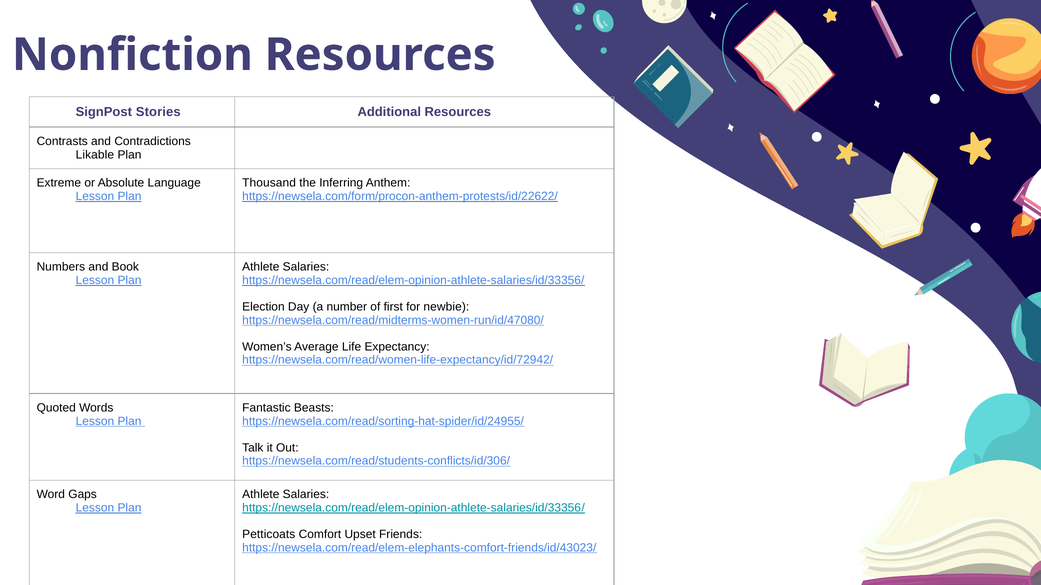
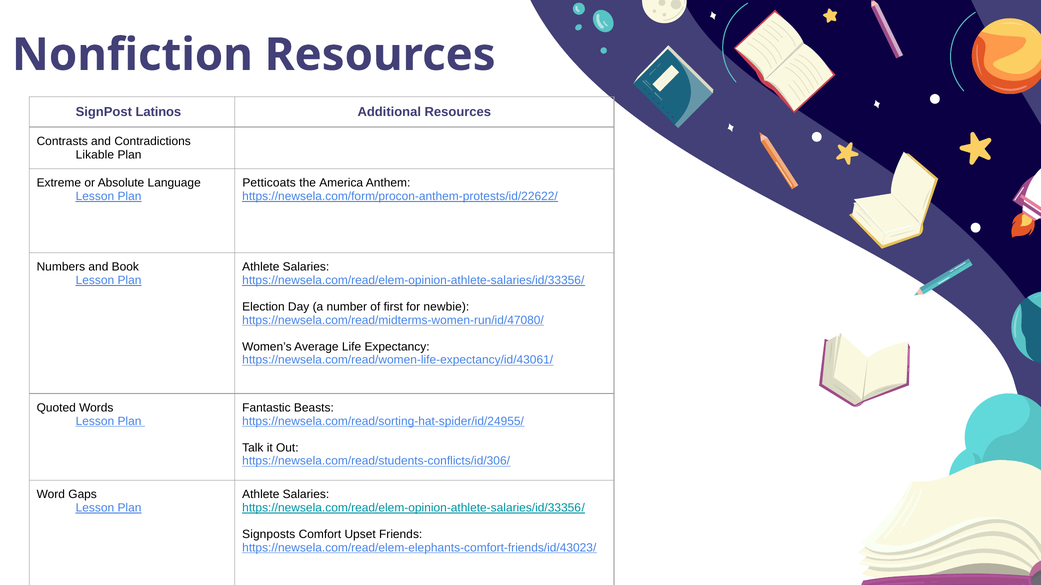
Stories: Stories -> Latinos
Thousand: Thousand -> Petticoats
Inferring: Inferring -> America
https://newsela.com/read/women-life-expectancy/id/72942/: https://newsela.com/read/women-life-expectancy/id/72942/ -> https://newsela.com/read/women-life-expectancy/id/43061/
Petticoats: Petticoats -> Signposts
